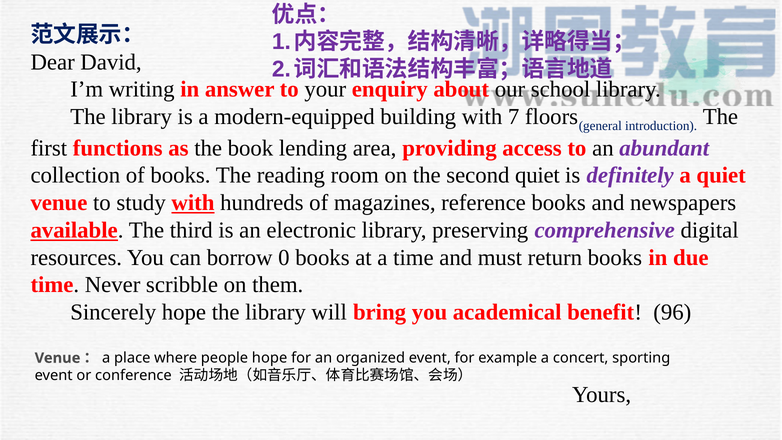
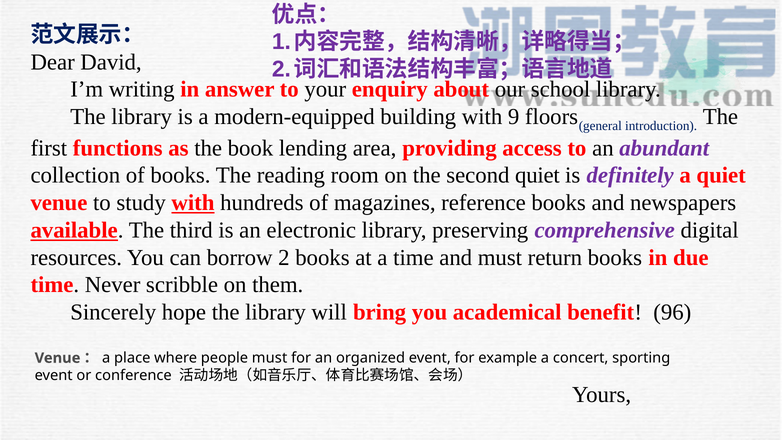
7: 7 -> 9
borrow 0: 0 -> 2
people hope: hope -> must
